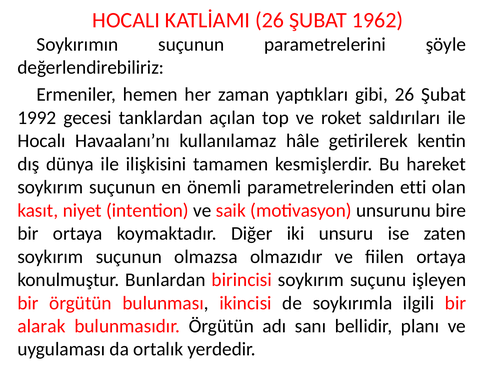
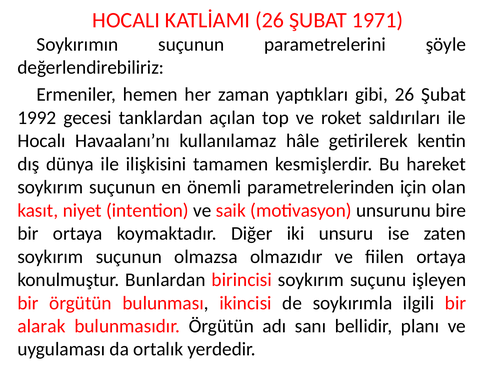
1962: 1962 -> 1971
etti: etti -> için
